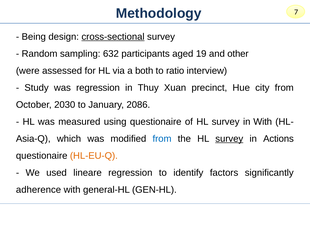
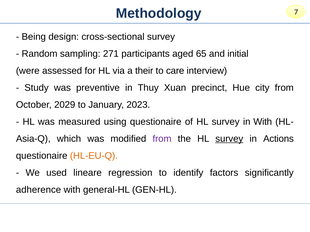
cross-sectional underline: present -> none
632: 632 -> 271
19: 19 -> 65
other: other -> initial
both: both -> their
ratio: ratio -> care
was regression: regression -> preventive
2030: 2030 -> 2029
2086: 2086 -> 2023
from at (162, 139) colour: blue -> purple
